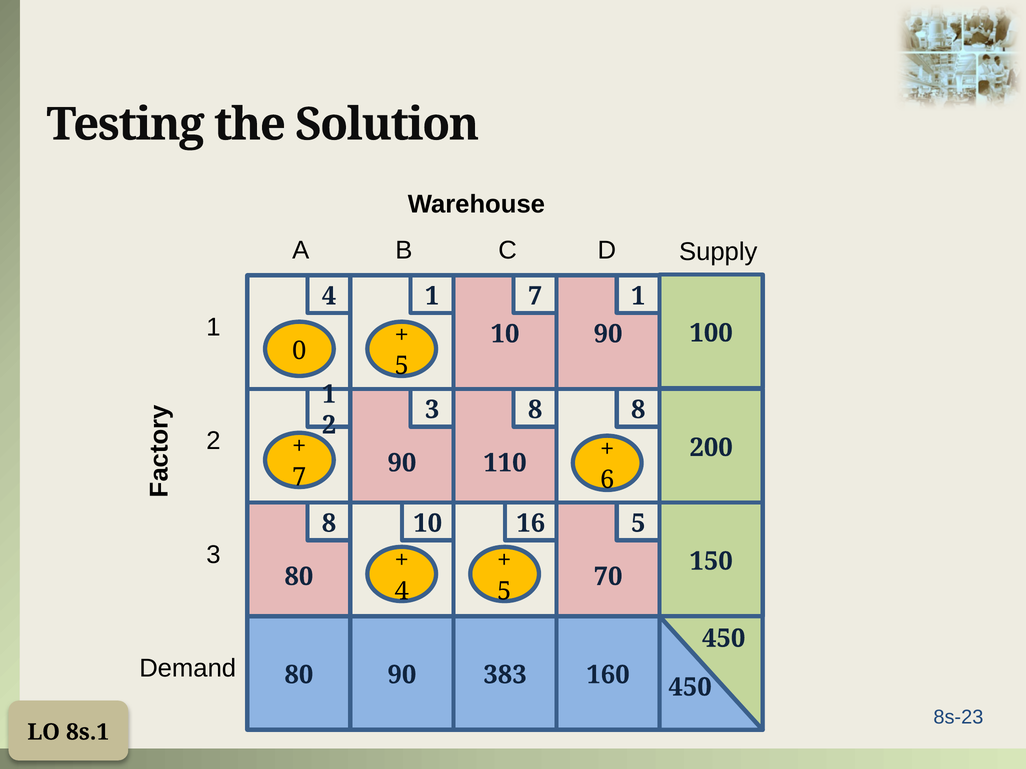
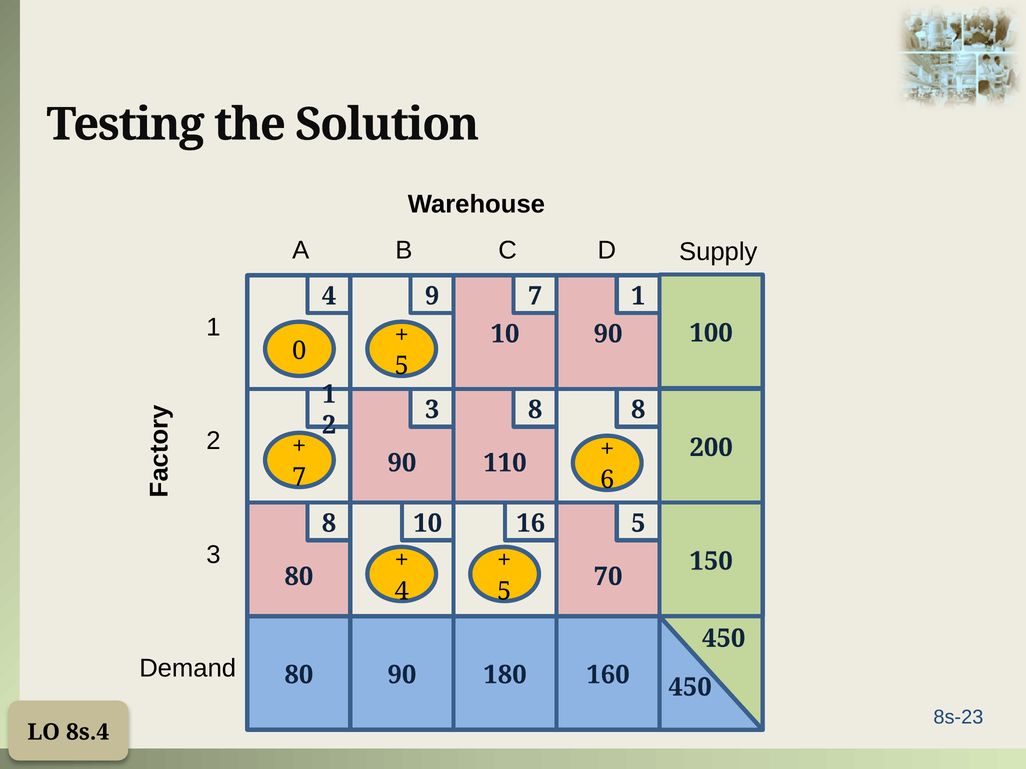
4 1: 1 -> 9
383: 383 -> 180
8s.1: 8s.1 -> 8s.4
